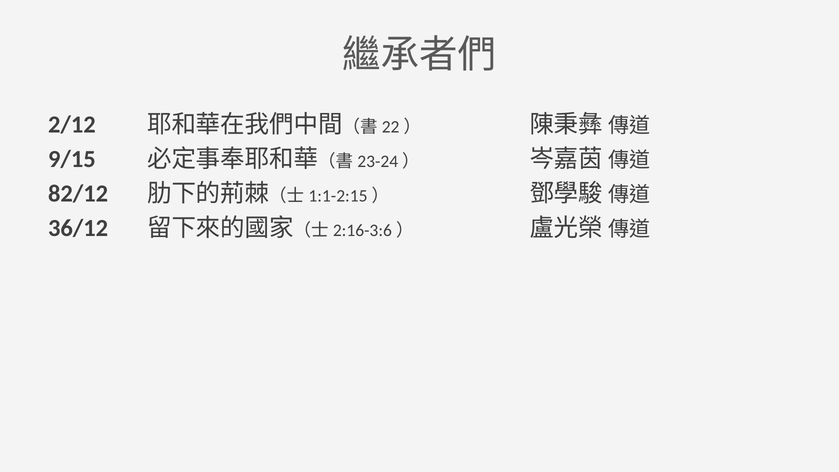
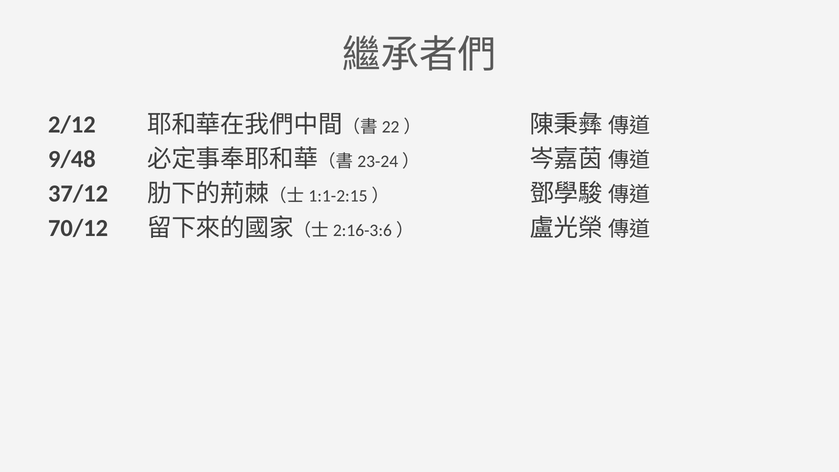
9/15: 9/15 -> 9/48
82/12: 82/12 -> 37/12
36/12: 36/12 -> 70/12
